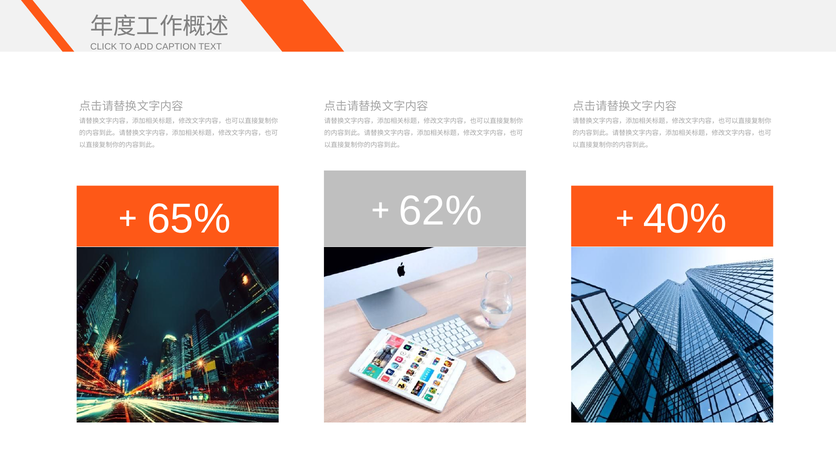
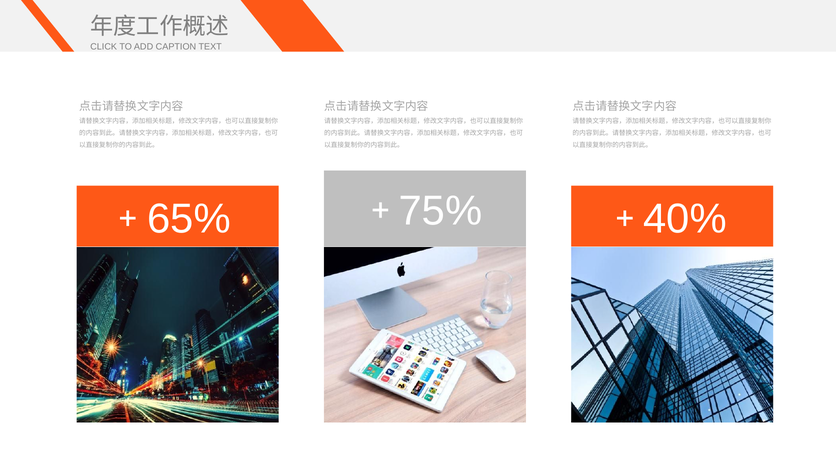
62%: 62% -> 75%
